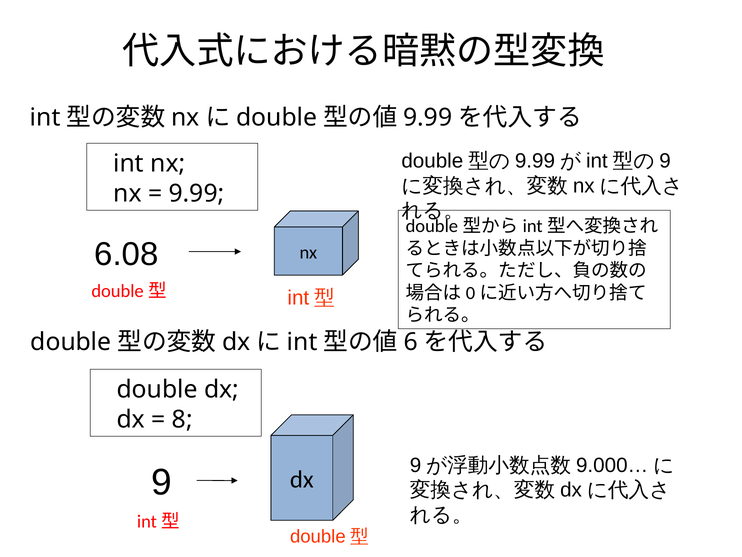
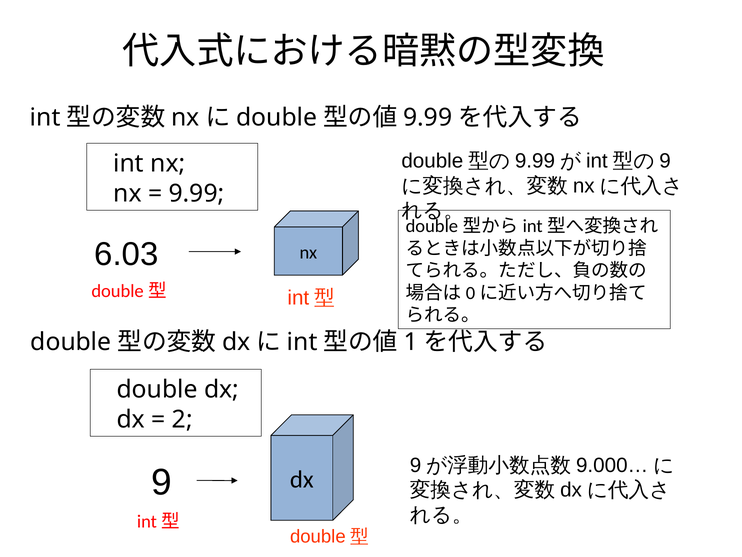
6.08: 6.08 -> 6.03
6: 6 -> 1
8: 8 -> 2
